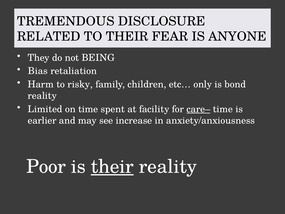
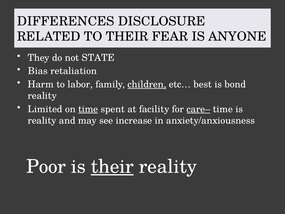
TREMENDOUS: TREMENDOUS -> DIFFERENCES
BEING: BEING -> STATE
risky: risky -> labor
children underline: none -> present
only: only -> best
time at (88, 109) underline: none -> present
earlier at (42, 120): earlier -> reality
